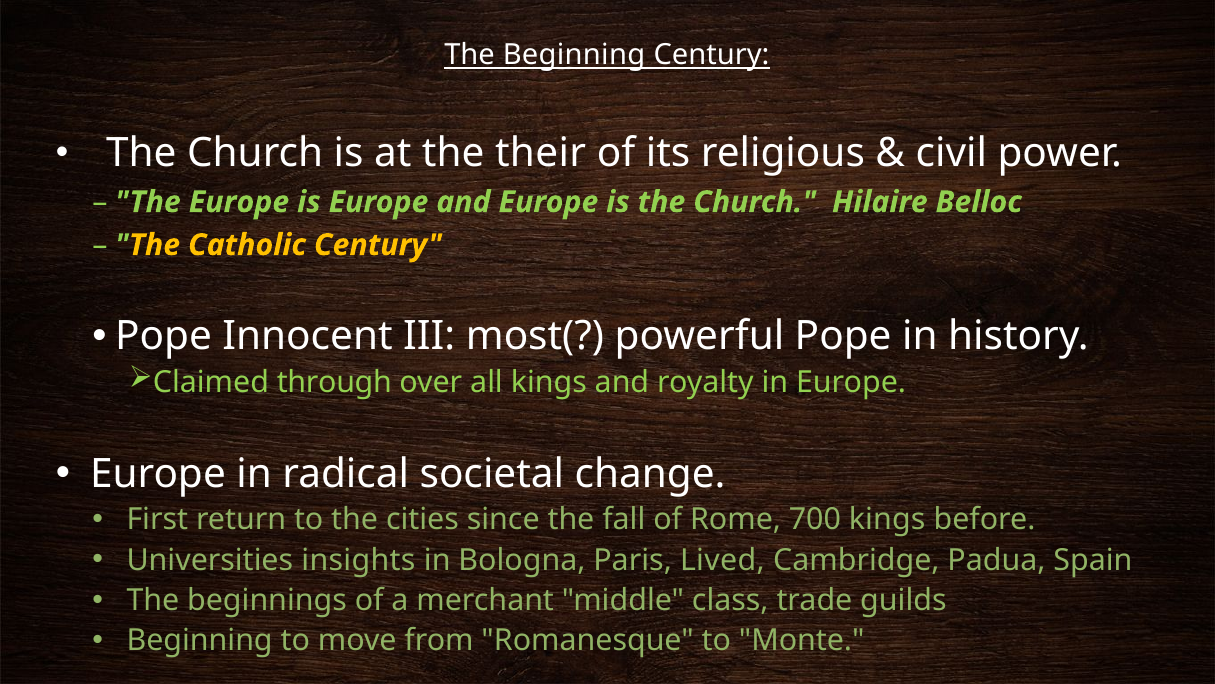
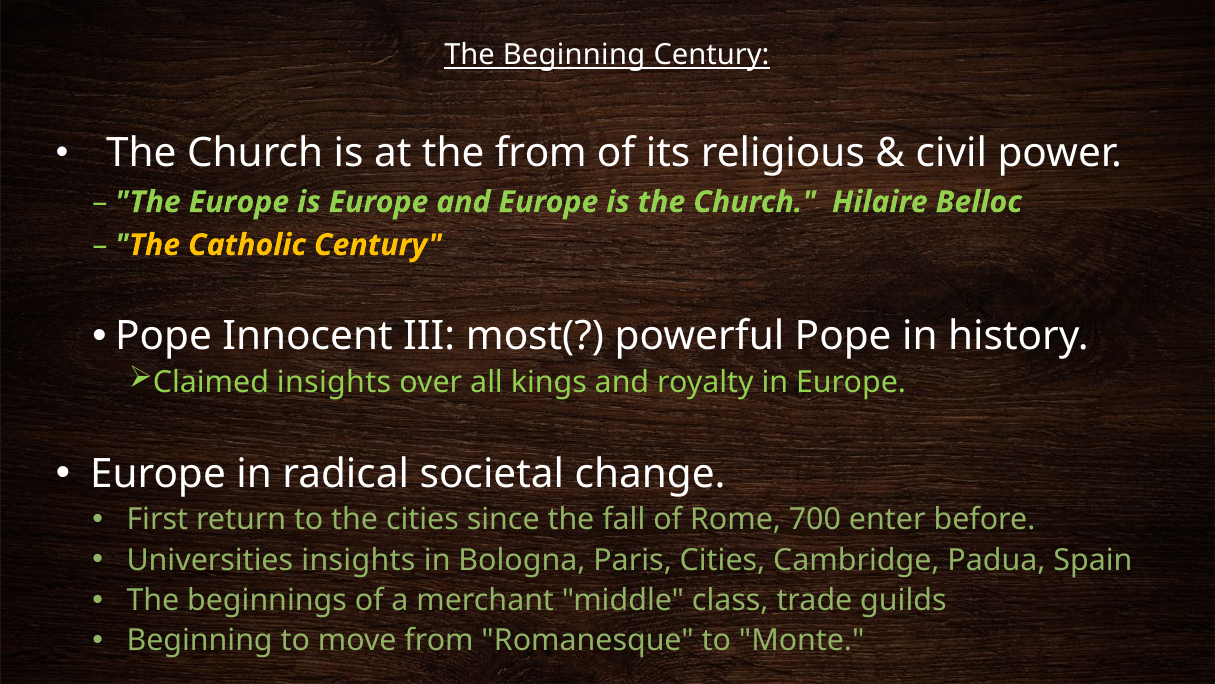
the their: their -> from
Claimed through: through -> insights
700 kings: kings -> enter
Paris Lived: Lived -> Cities
